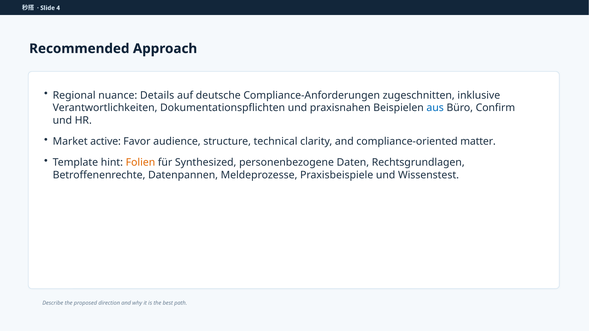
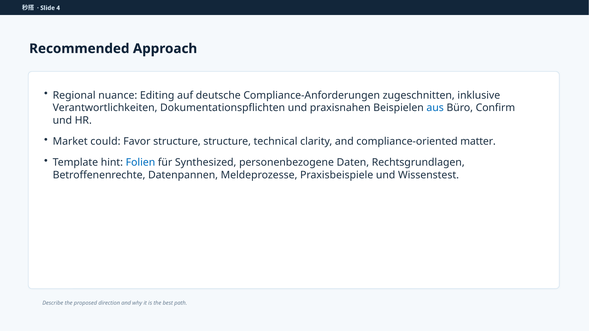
Details: Details -> Editing
active: active -> could
Favor audience: audience -> structure
Folien colour: orange -> blue
